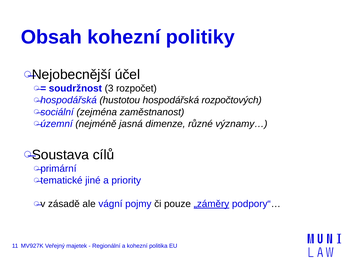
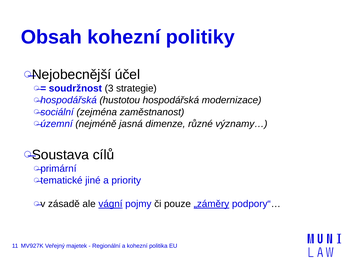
rozpočet: rozpočet -> strategie
rozpočtových: rozpočtových -> modernizace
vágní underline: none -> present
